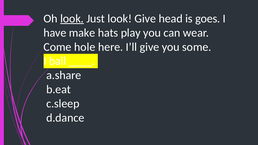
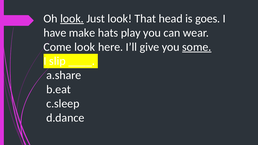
look Give: Give -> That
Come hole: hole -> look
some underline: none -> present
ball: ball -> slip
